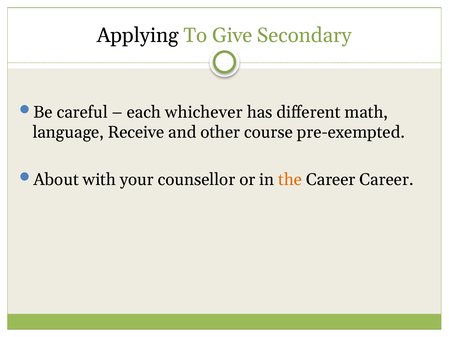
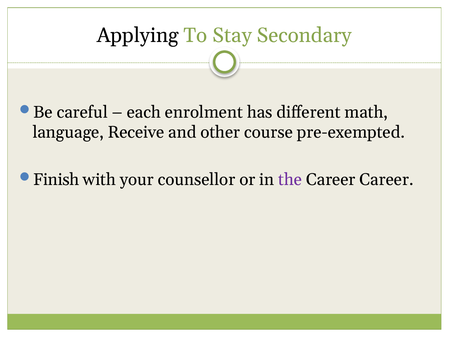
Give: Give -> Stay
whichever: whichever -> enrolment
About: About -> Finish
the colour: orange -> purple
